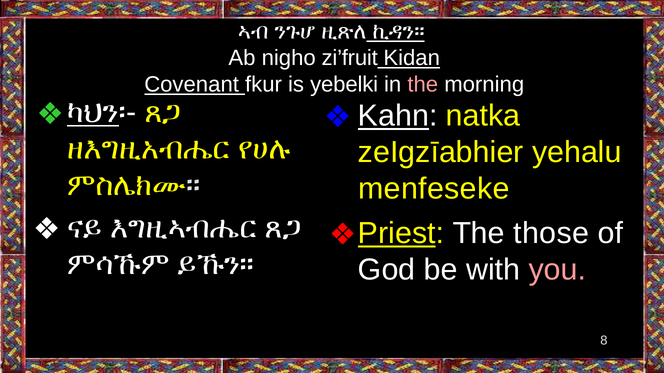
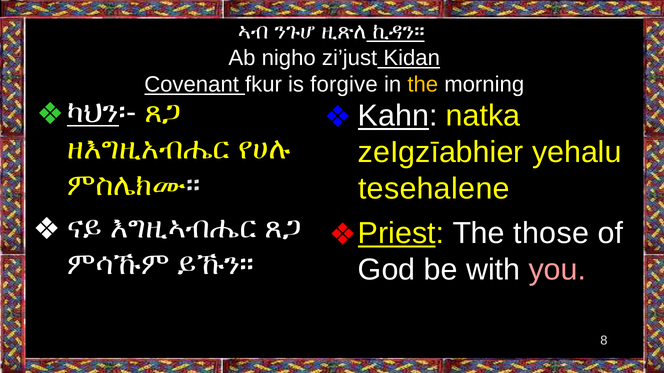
zi’fruit: zi’fruit -> zi’just
yebelki: yebelki -> forgive
the at (423, 85) colour: pink -> yellow
menfeseke: menfeseke -> tesehalene
